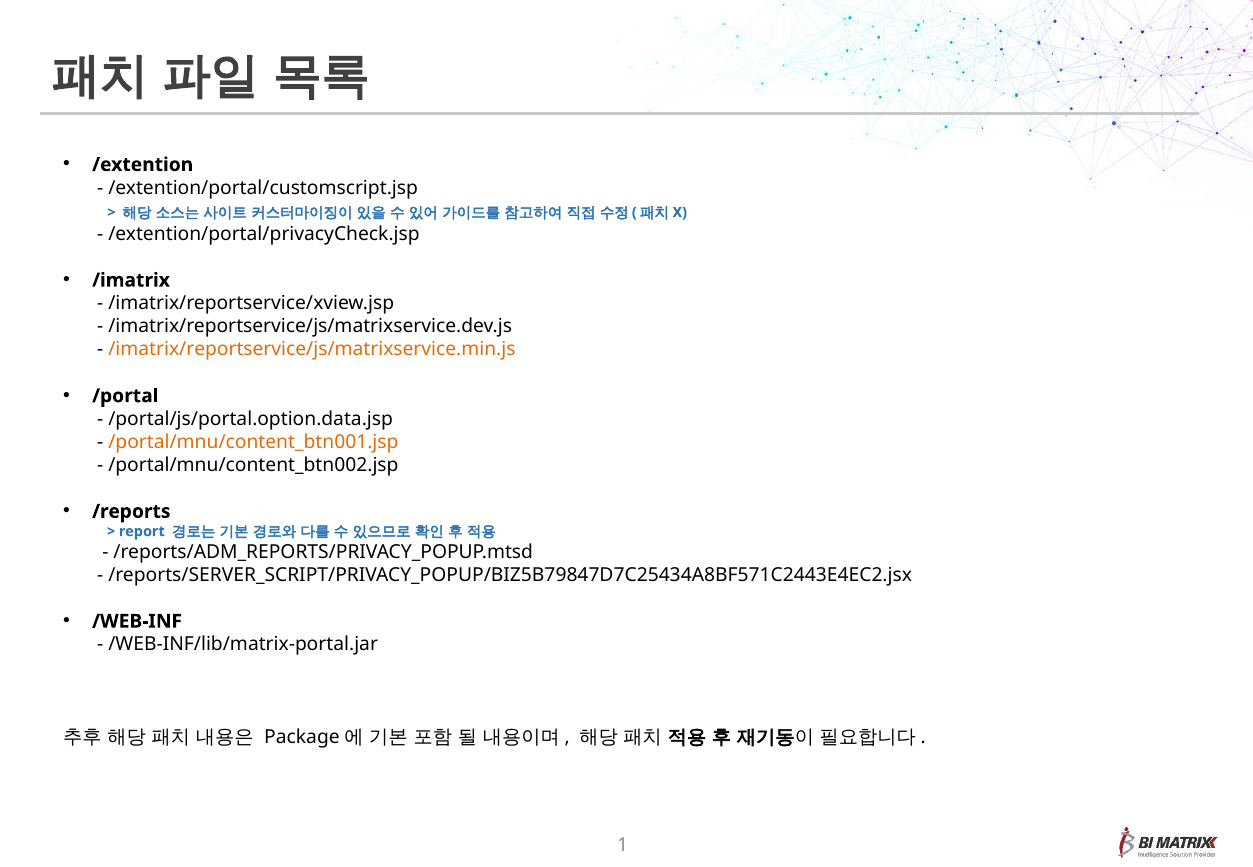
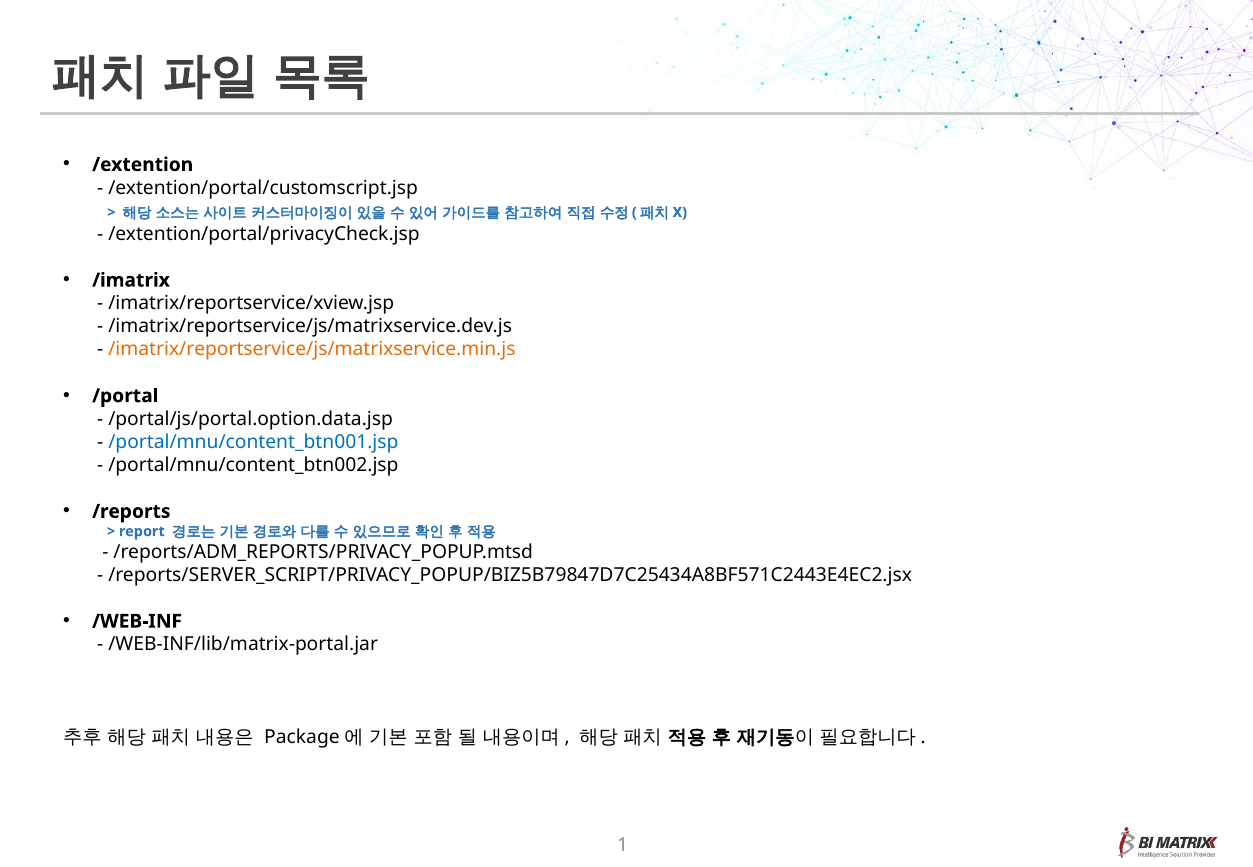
/portal/mnu/content_btn001.jsp colour: orange -> blue
